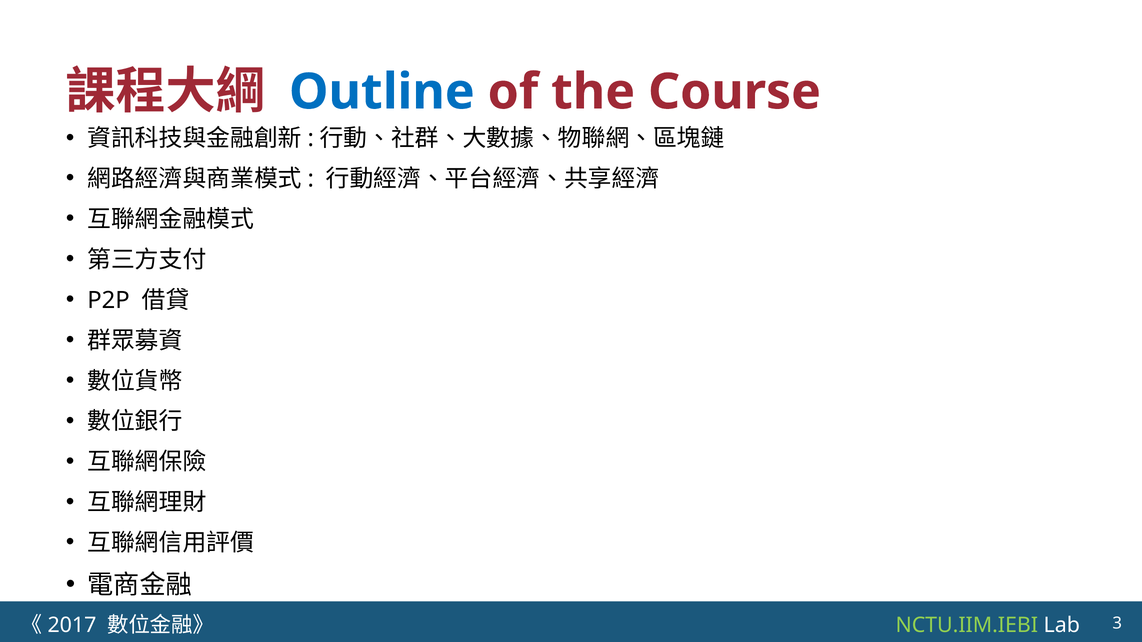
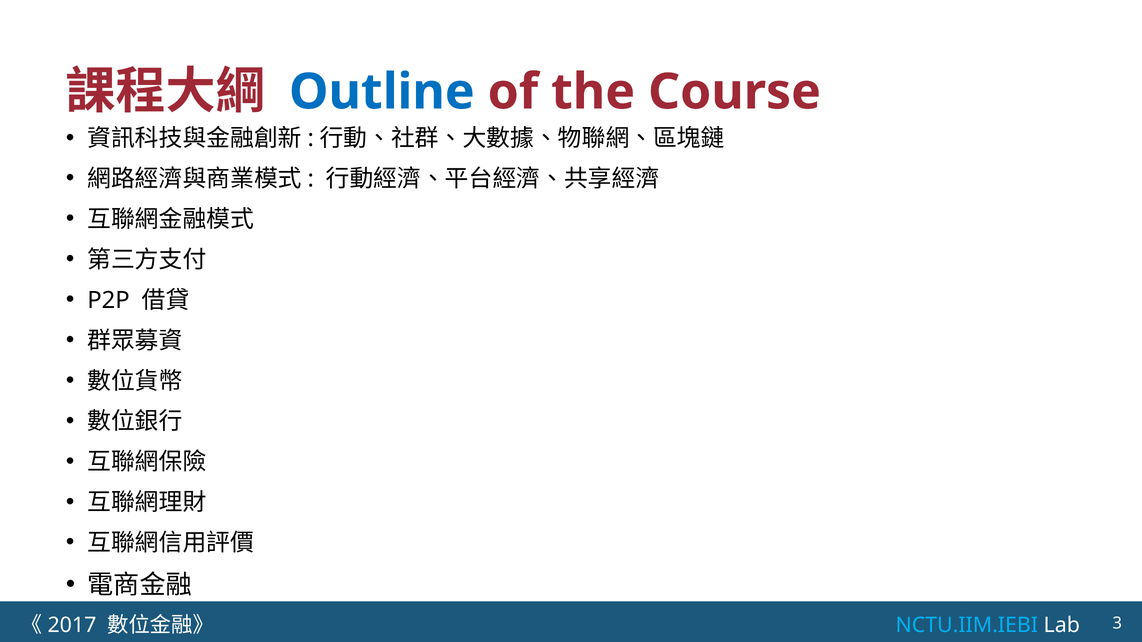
NCTU.IIM.IEBI colour: light green -> light blue
